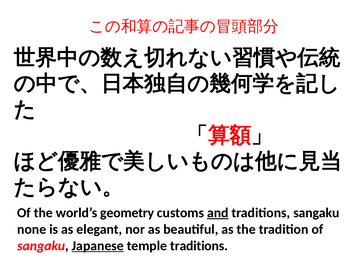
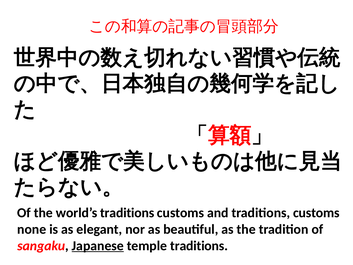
world’s geometry: geometry -> traditions
and underline: present -> none
sangaku at (316, 213): sangaku -> customs
